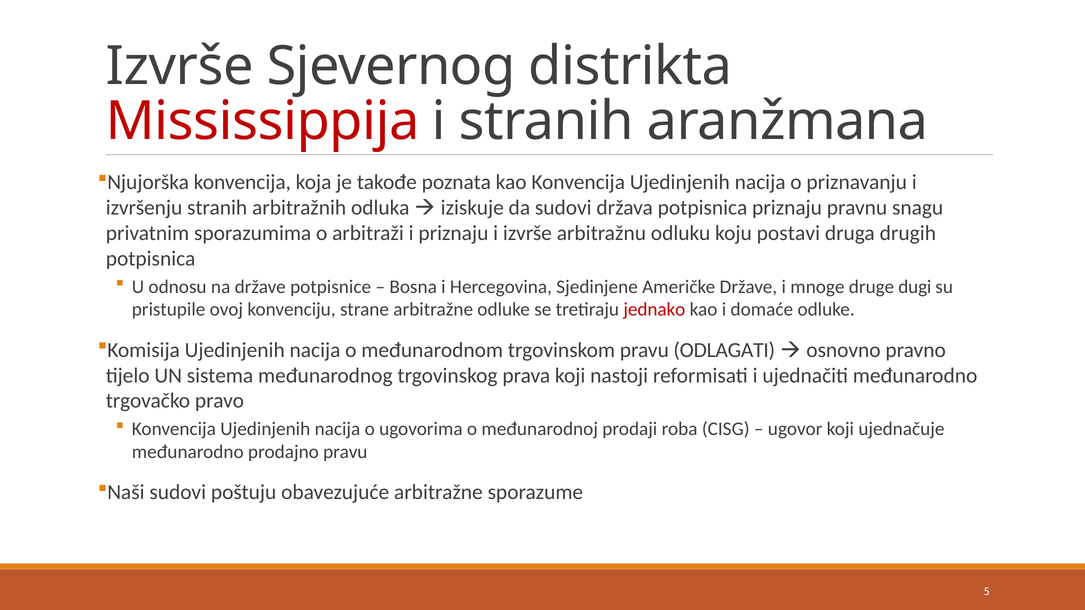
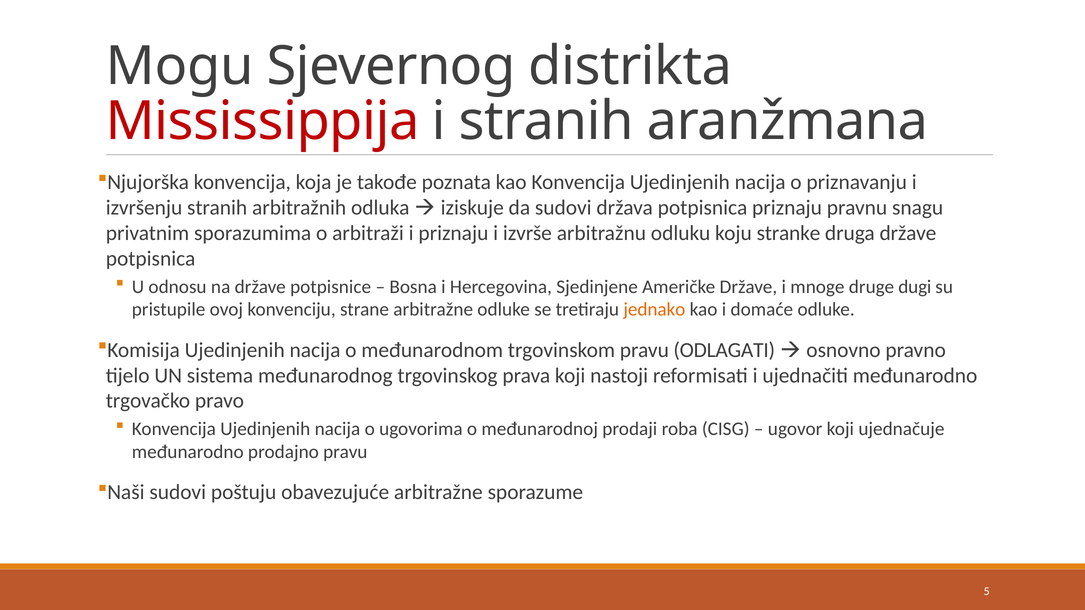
Izvrše at (180, 66): Izvrše -> Mogu
postavi: postavi -> stranke
druga drugih: drugih -> države
jednako colour: red -> orange
